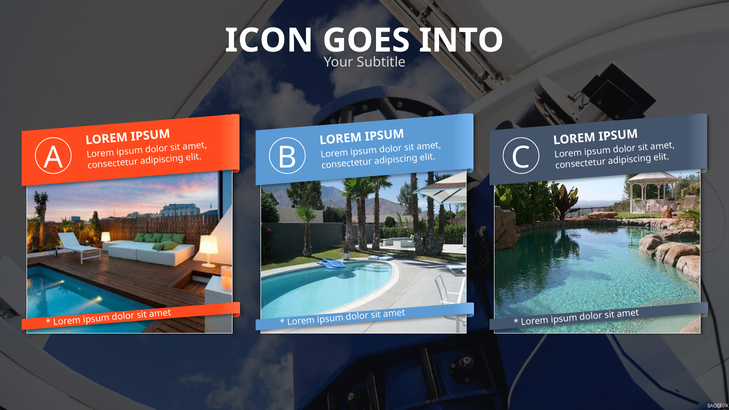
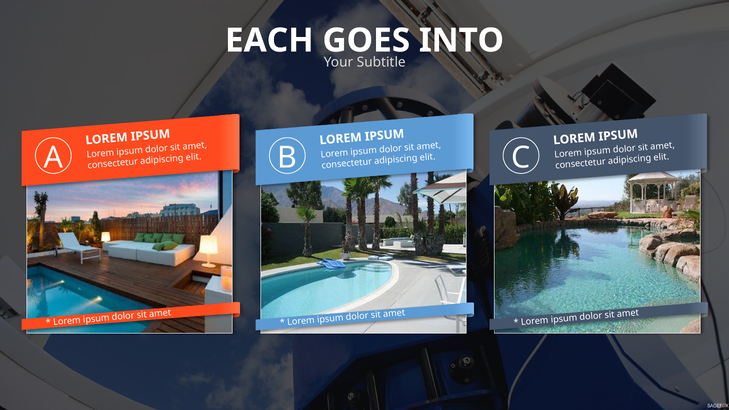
ICON: ICON -> EACH
